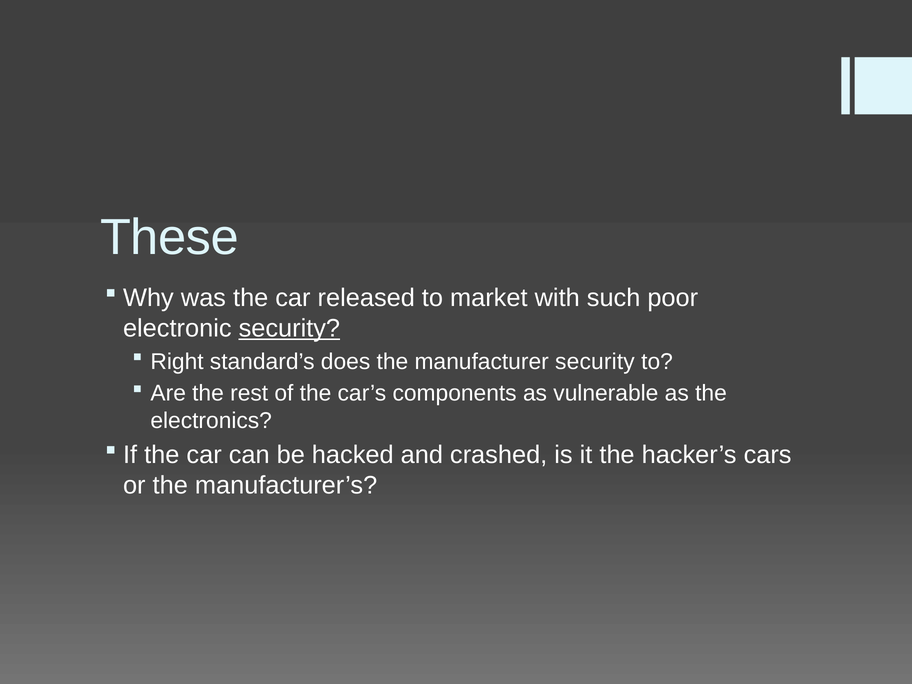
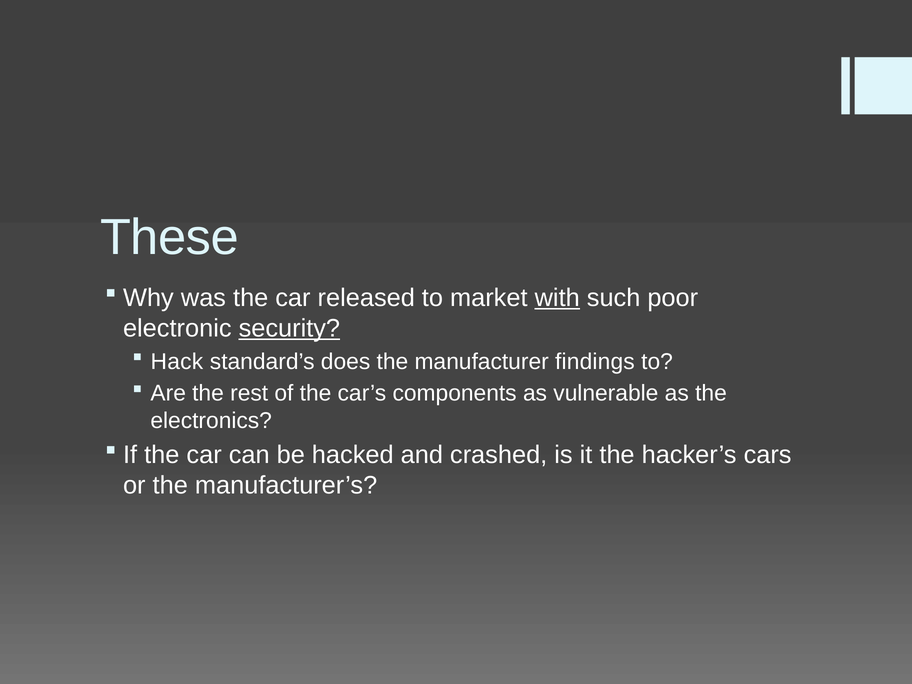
with underline: none -> present
Right: Right -> Hack
manufacturer security: security -> findings
